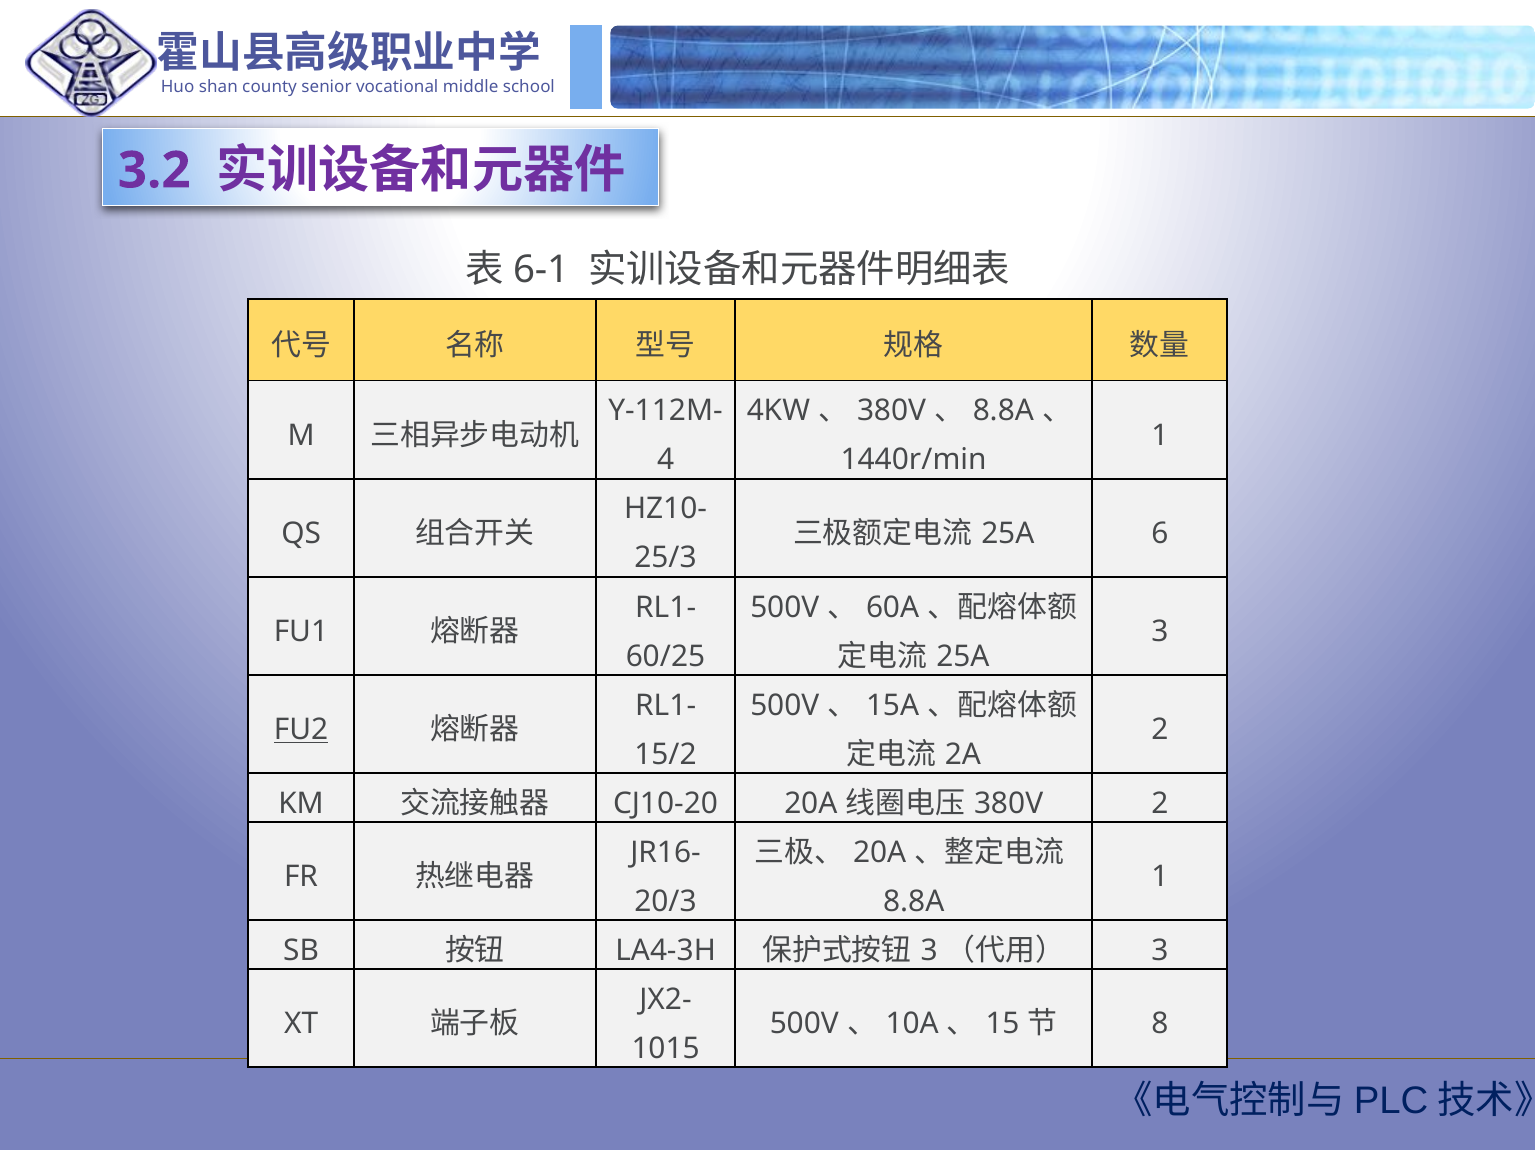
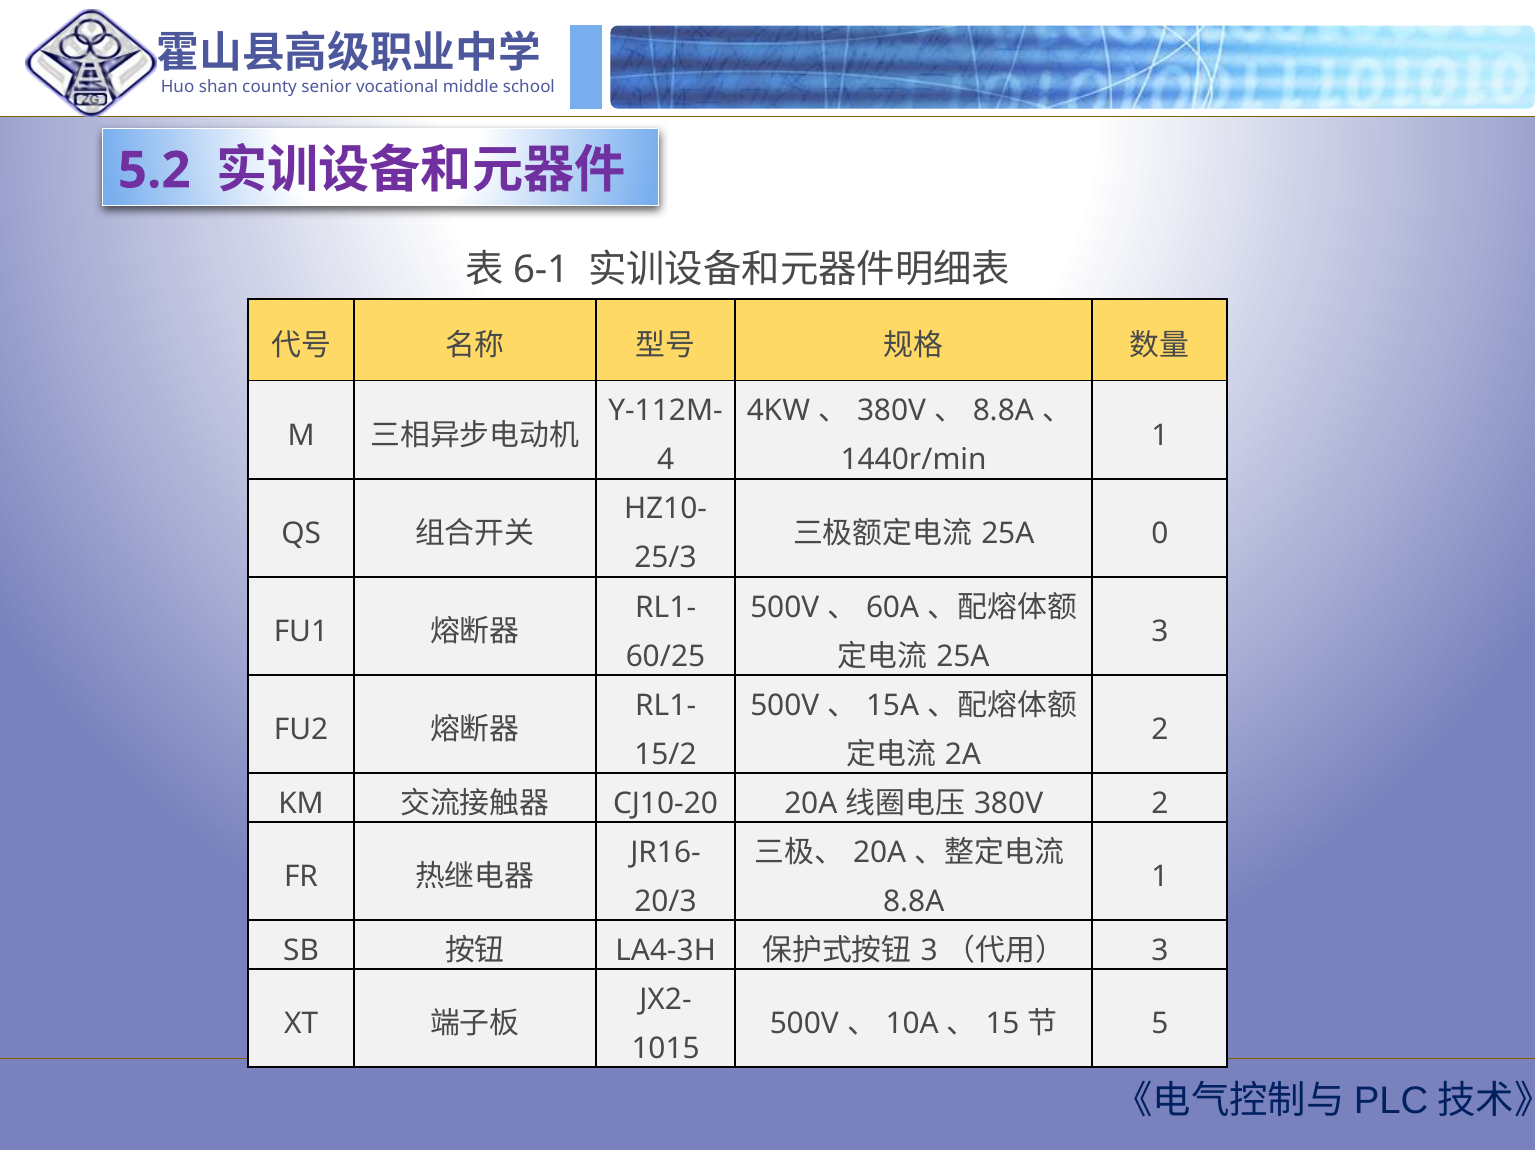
3.2: 3.2 -> 5.2
6: 6 -> 0
FU2 underline: present -> none
8: 8 -> 5
